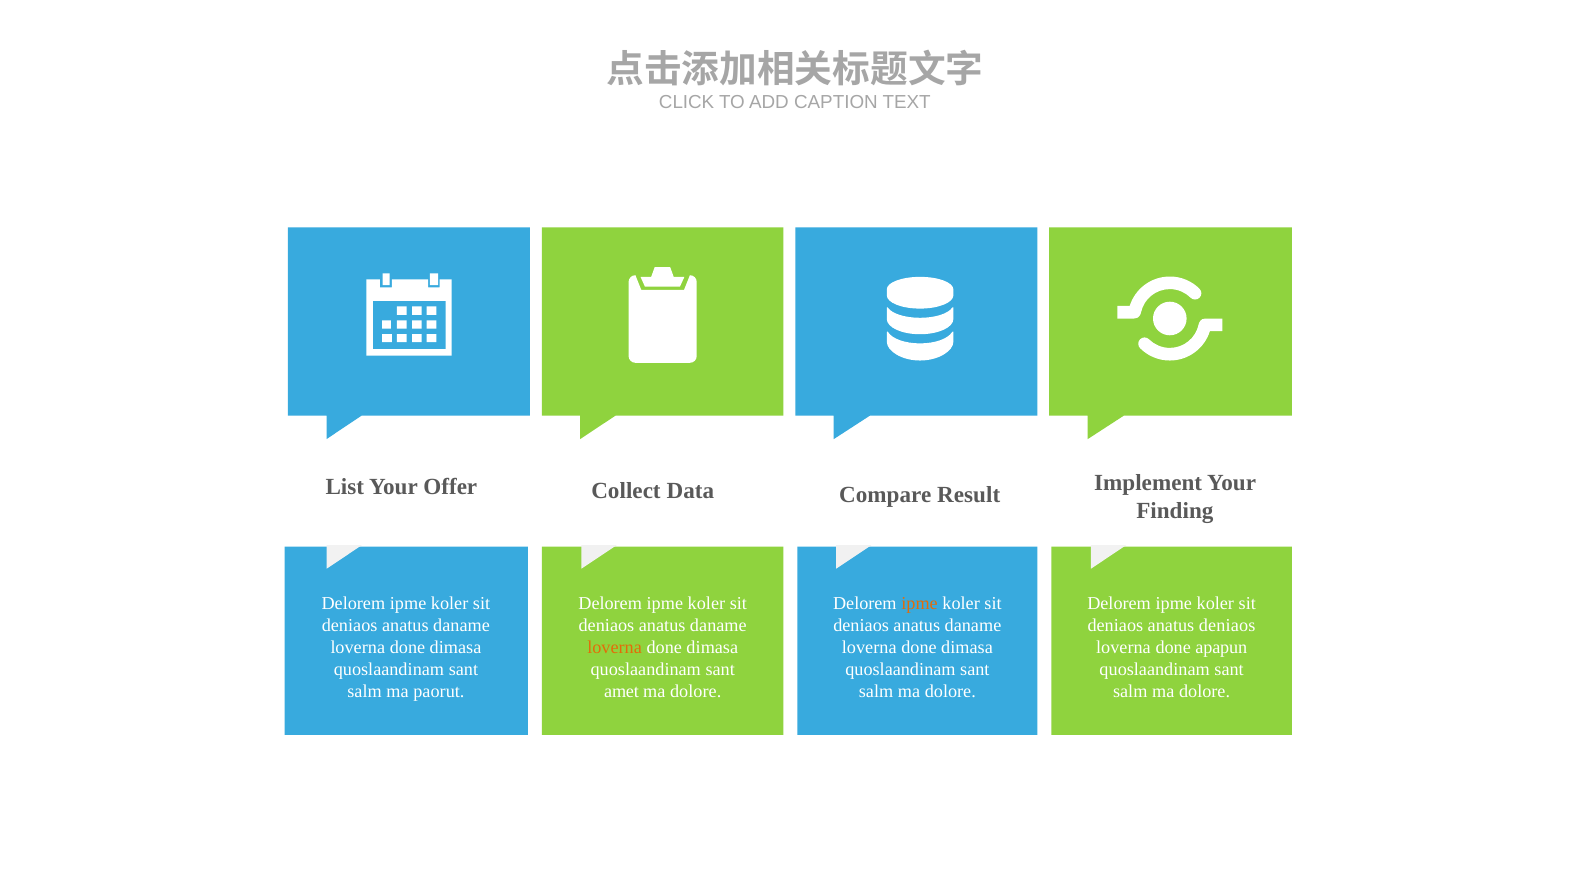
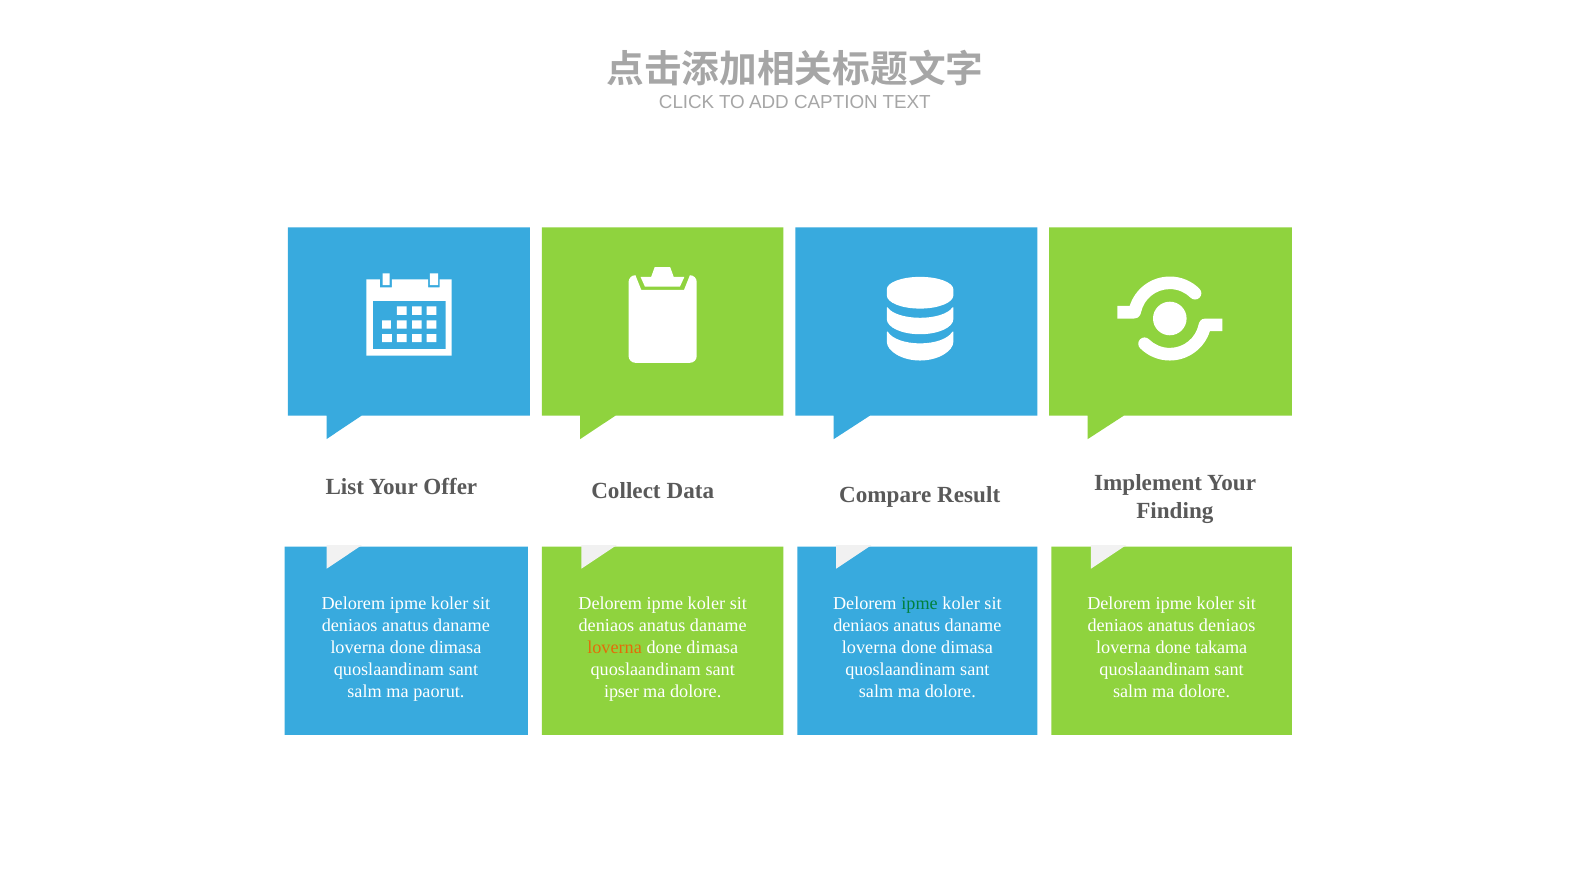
ipme at (920, 604) colour: orange -> green
apapun: apapun -> takama
amet: amet -> ipser
